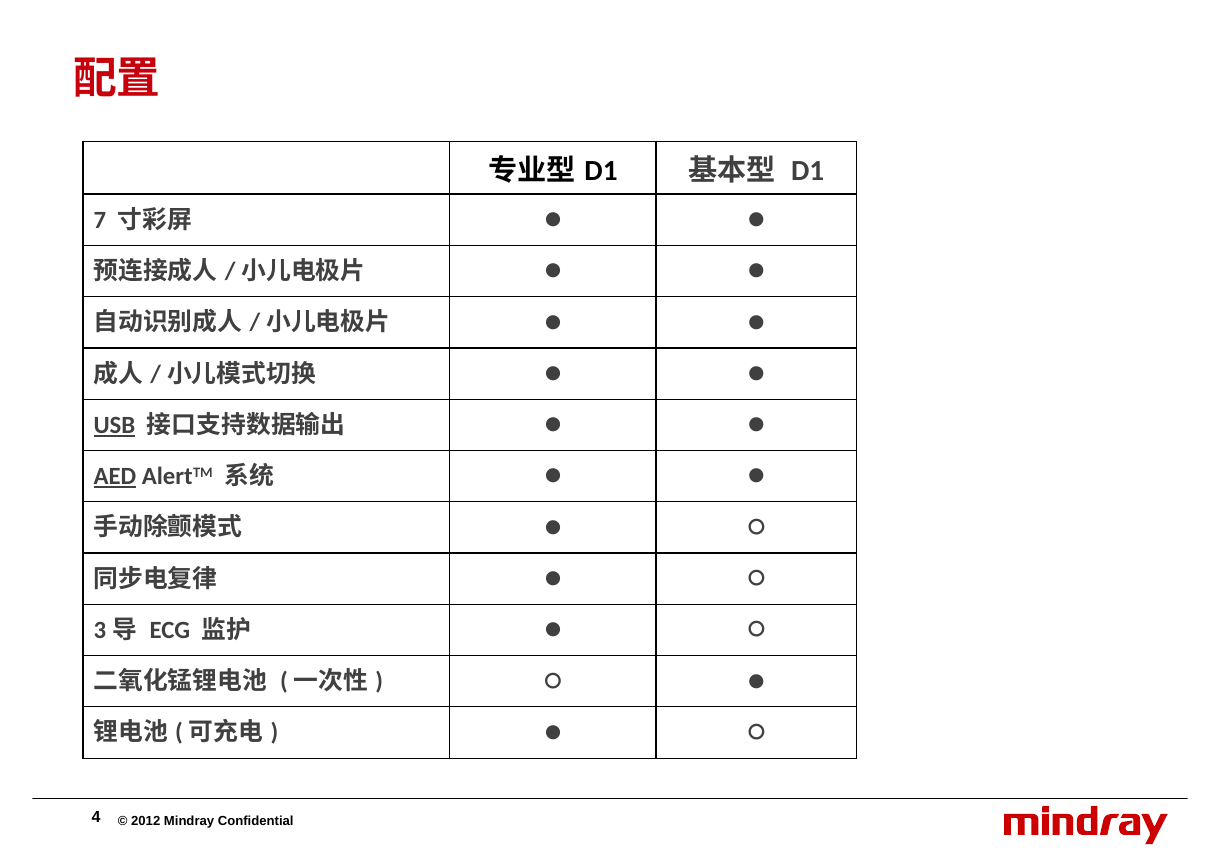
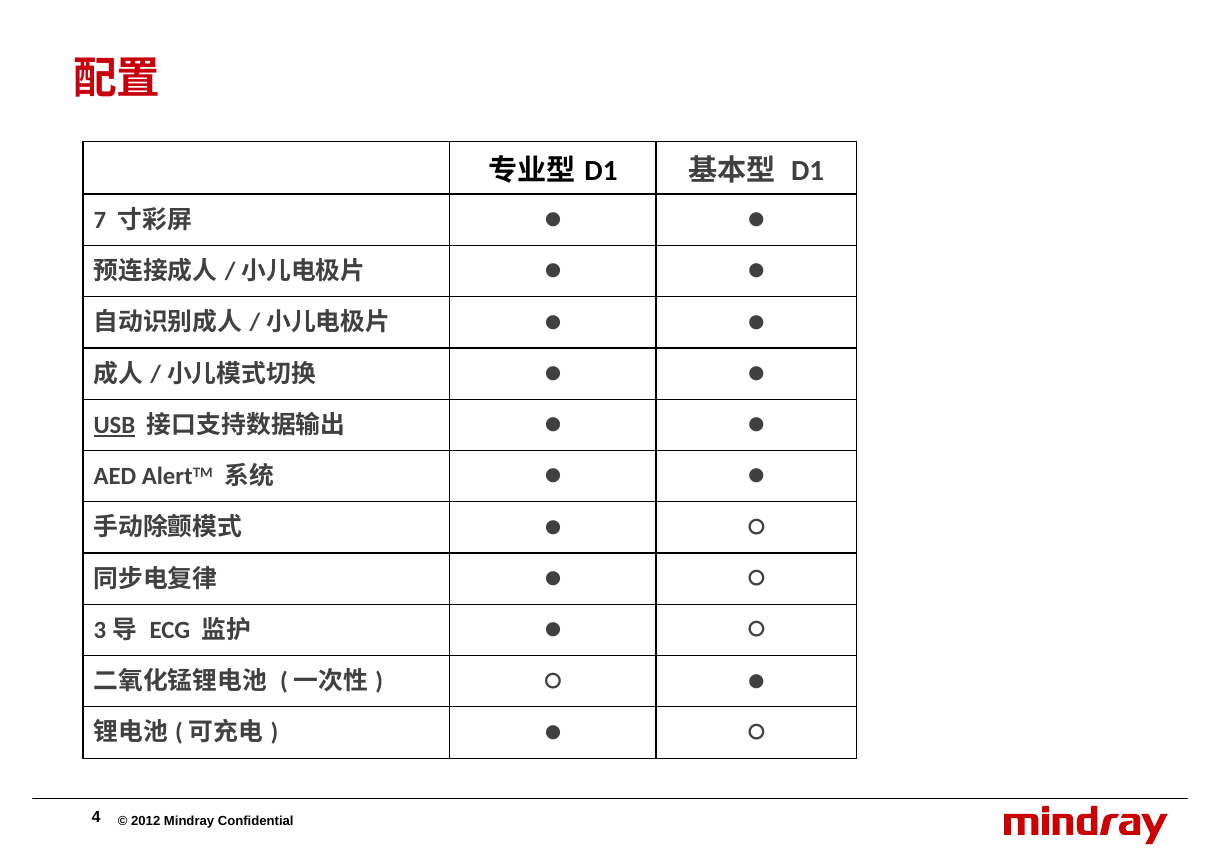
AED underline: present -> none
